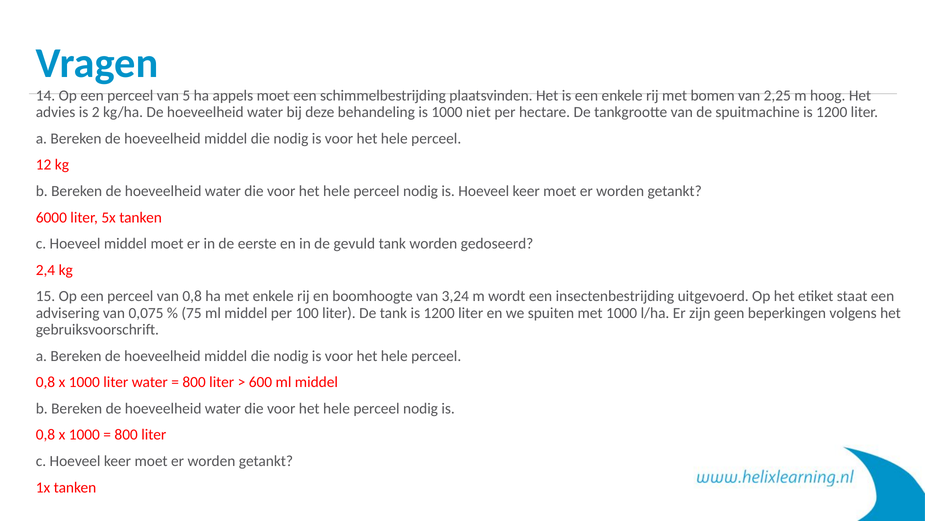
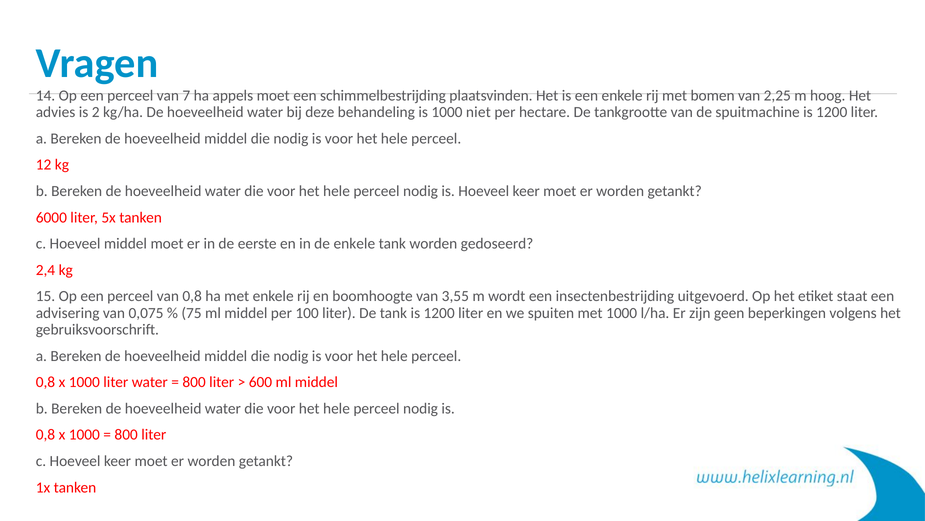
5: 5 -> 7
de gevuld: gevuld -> enkele
3,24: 3,24 -> 3,55
